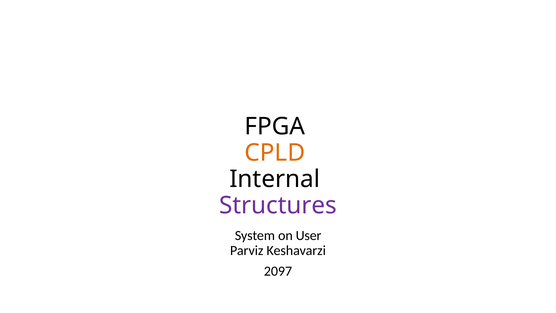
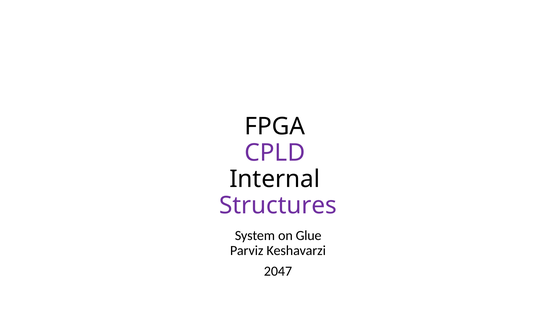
CPLD colour: orange -> purple
User: User -> Glue
2097: 2097 -> 2047
